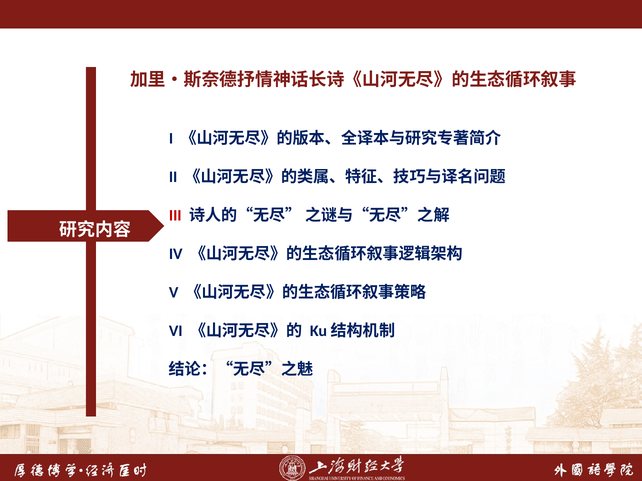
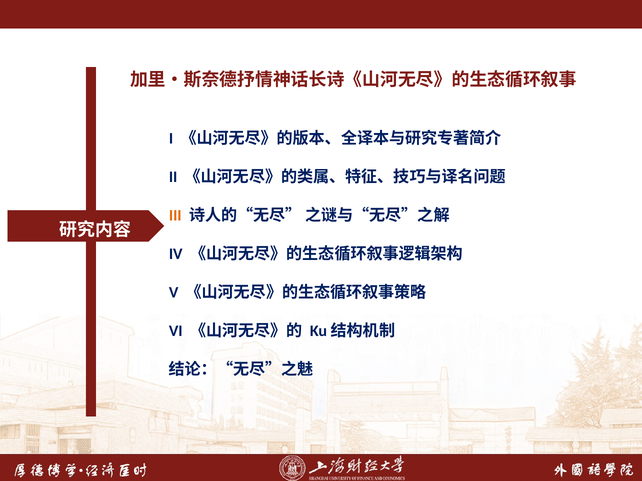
III colour: red -> orange
